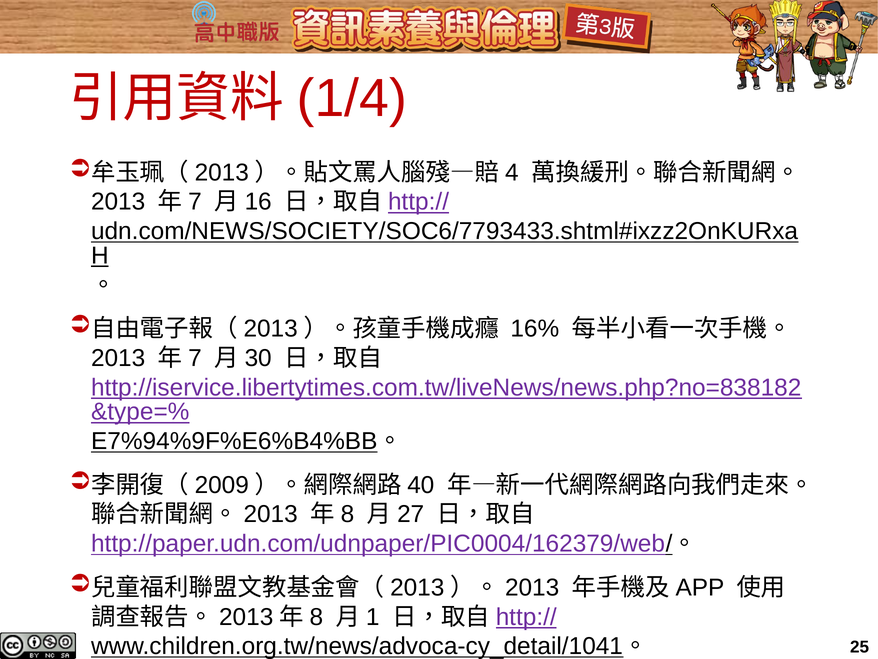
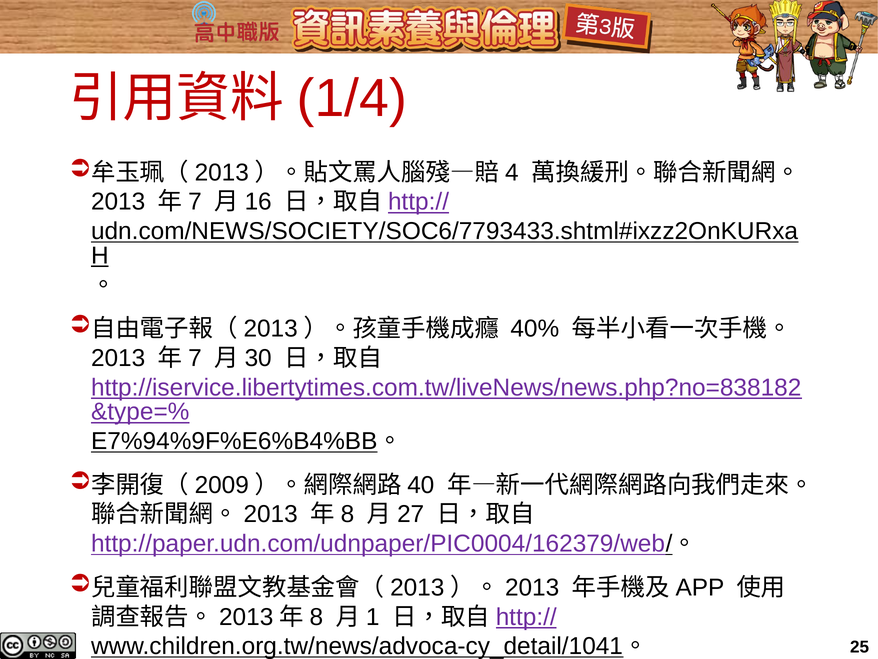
16%: 16% -> 40%
